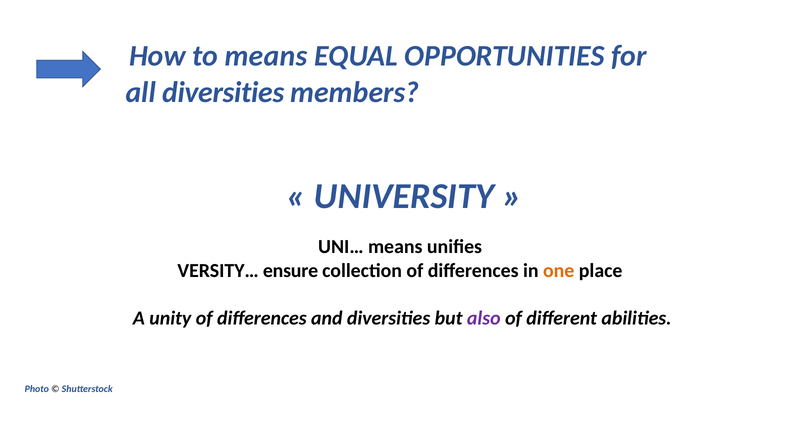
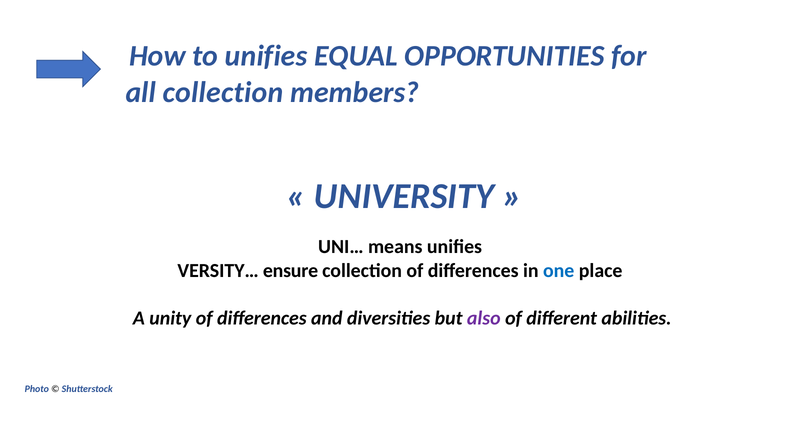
to means: means -> unifies
all diversities: diversities -> collection
one colour: orange -> blue
